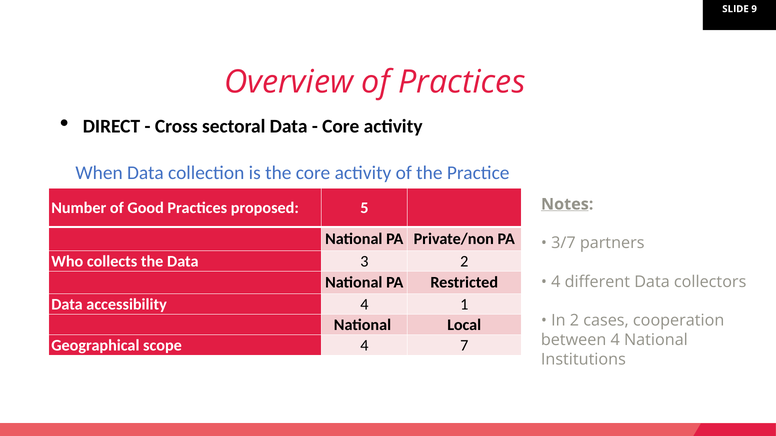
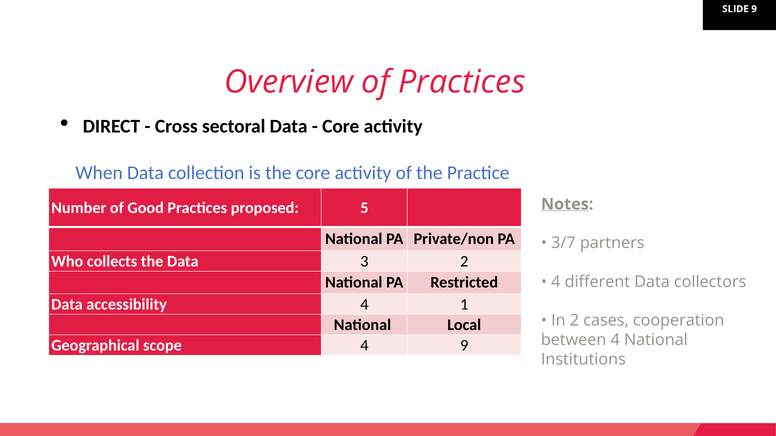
4 7: 7 -> 9
